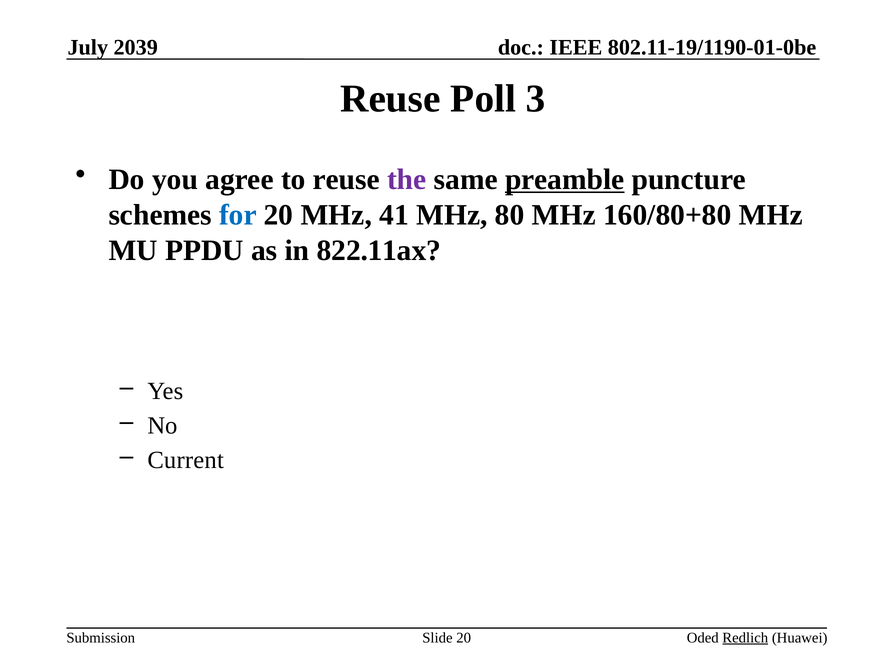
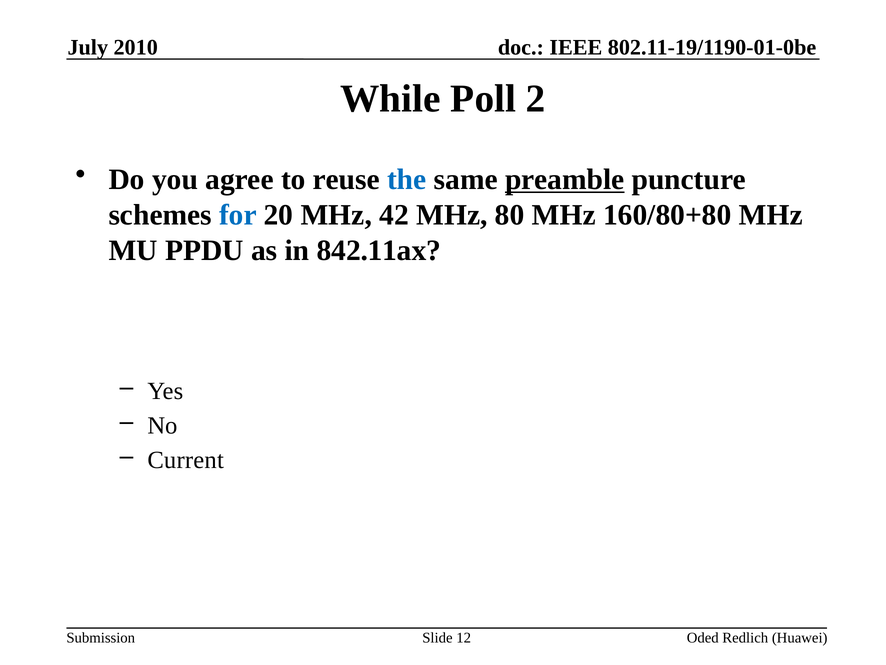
2039: 2039 -> 2010
Reuse at (390, 99): Reuse -> While
3: 3 -> 2
the colour: purple -> blue
41: 41 -> 42
822.11ax: 822.11ax -> 842.11ax
Slide 20: 20 -> 12
Redlich underline: present -> none
